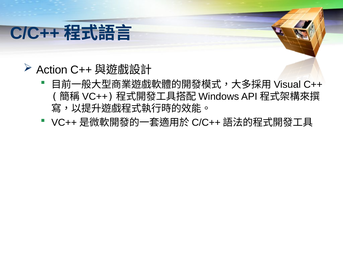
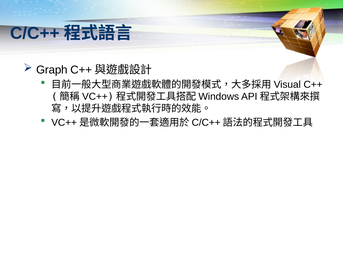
Action: Action -> Graph
